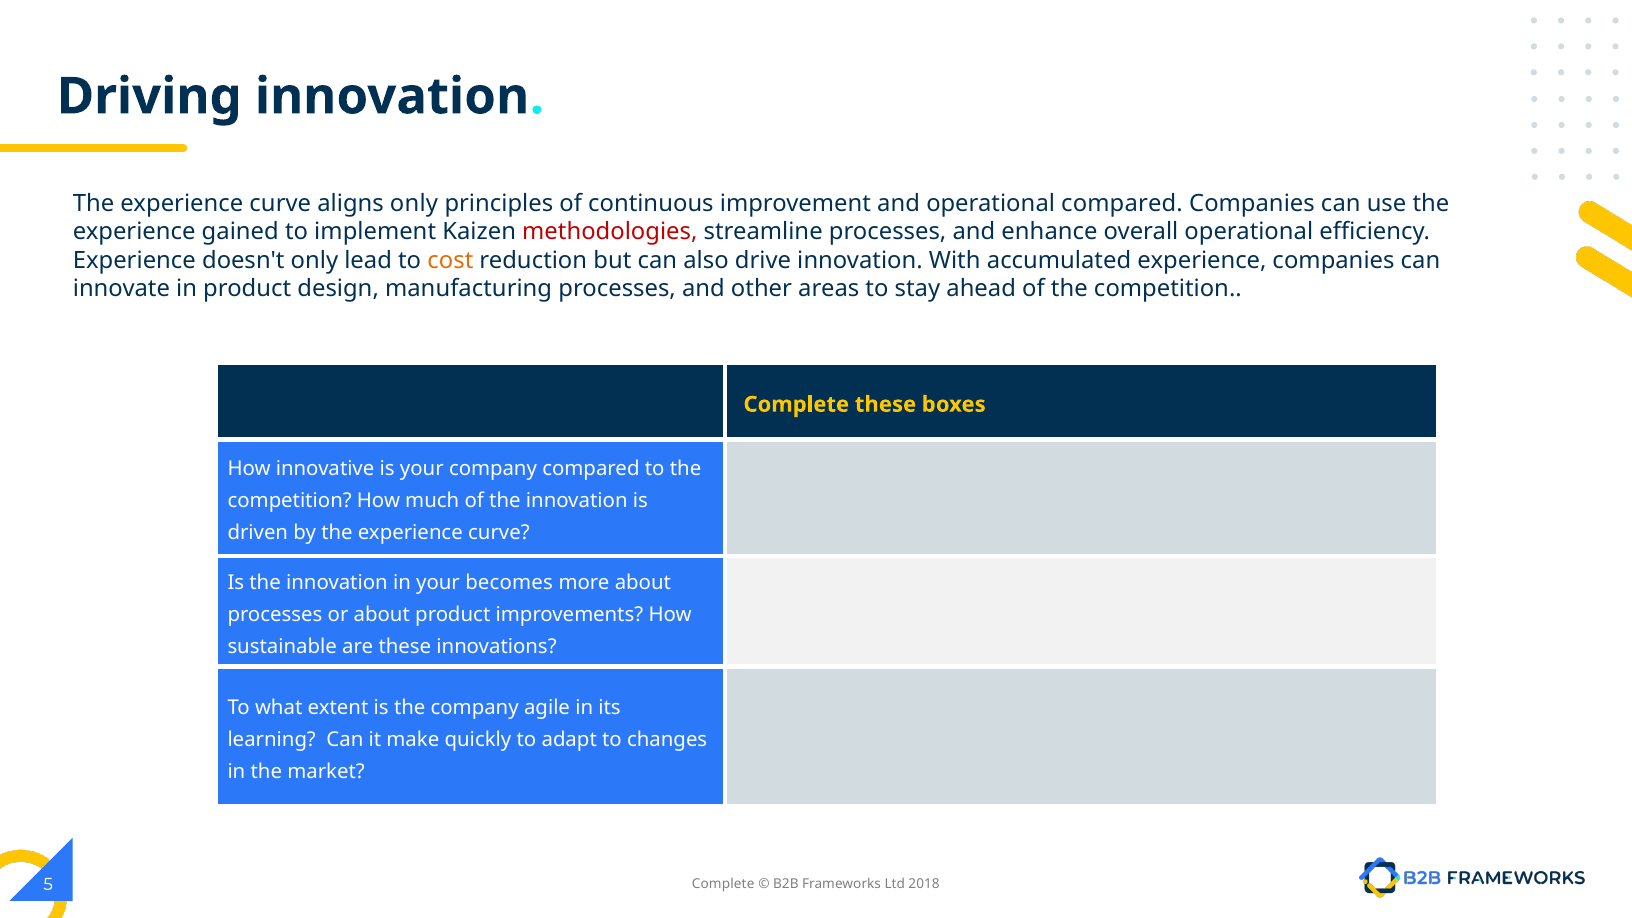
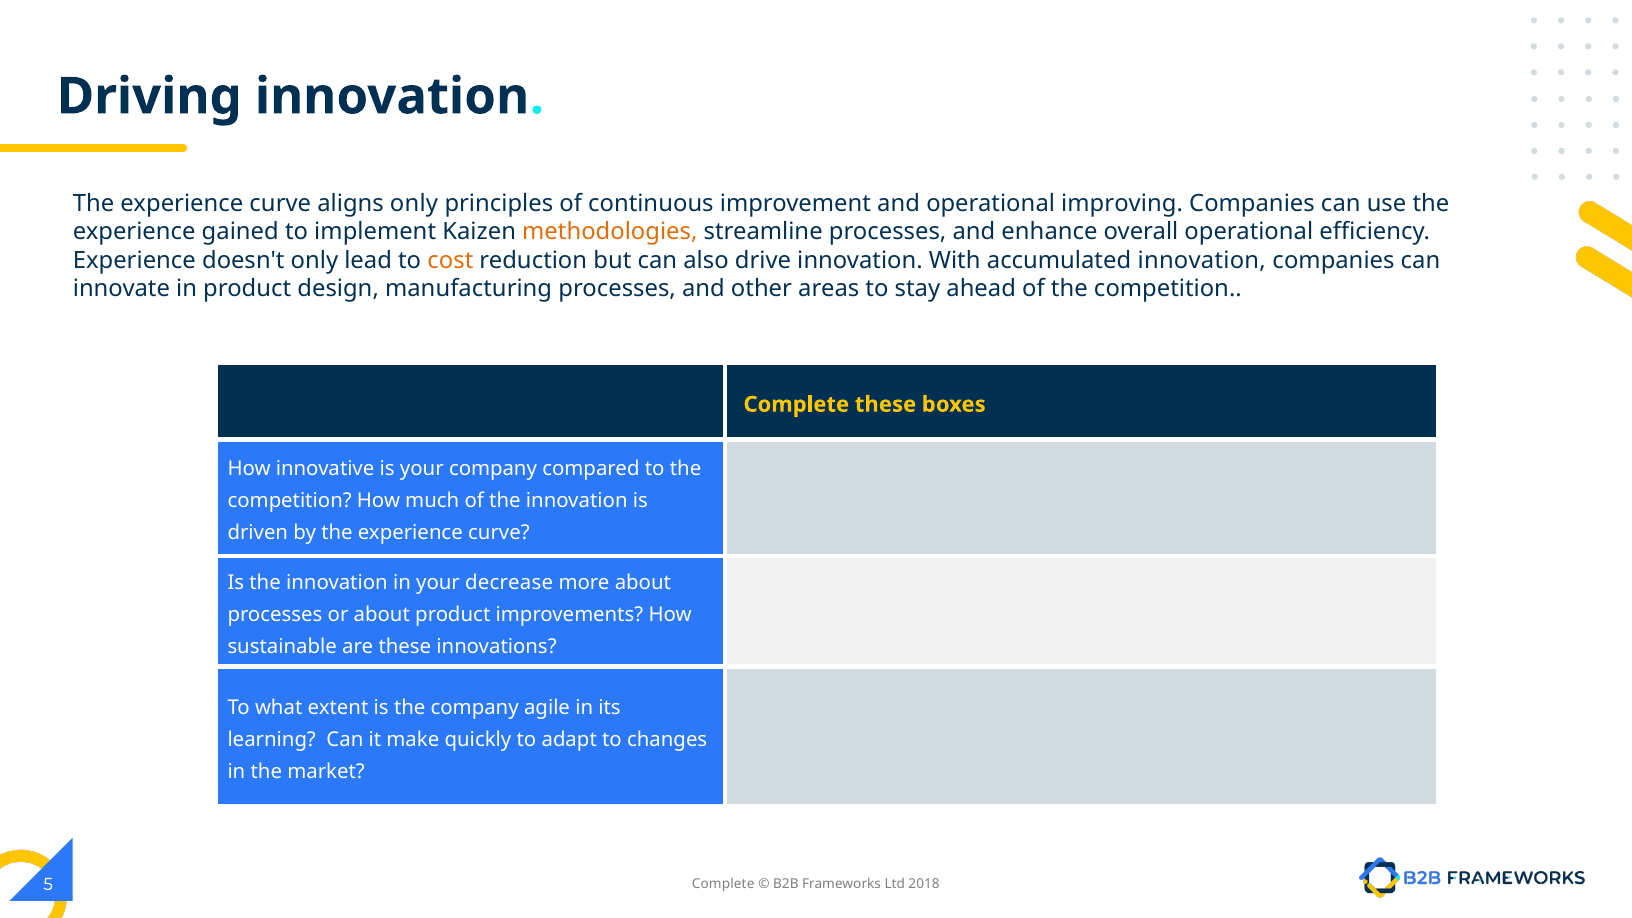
operational compared: compared -> improving
methodologies colour: red -> orange
accumulated experience: experience -> innovation
becomes: becomes -> decrease
